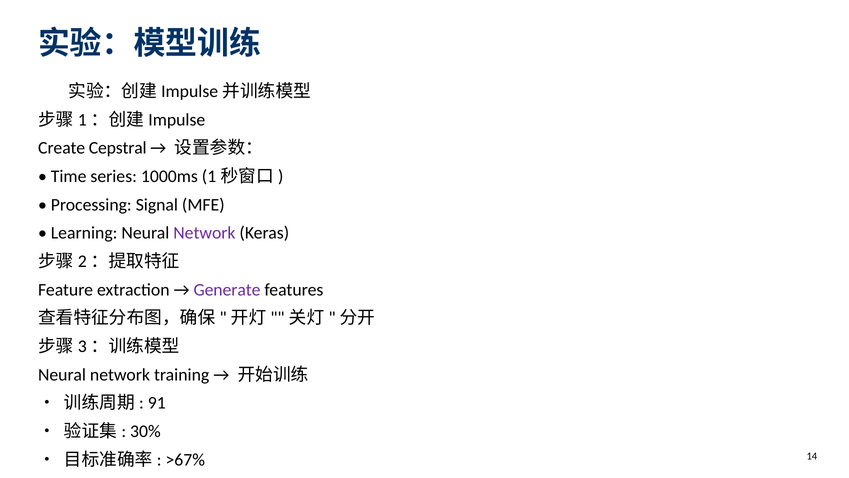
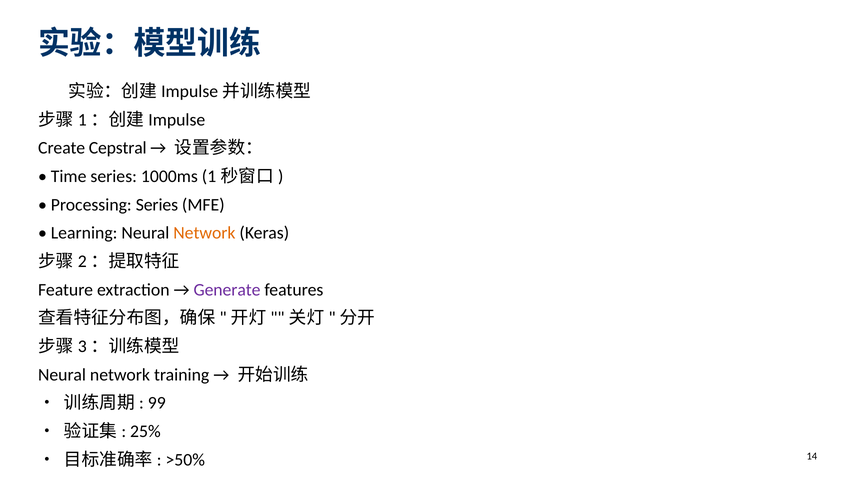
Processing Signal: Signal -> Series
Network at (204, 233) colour: purple -> orange
91: 91 -> 99
30%: 30% -> 25%
>67%: >67% -> >50%
